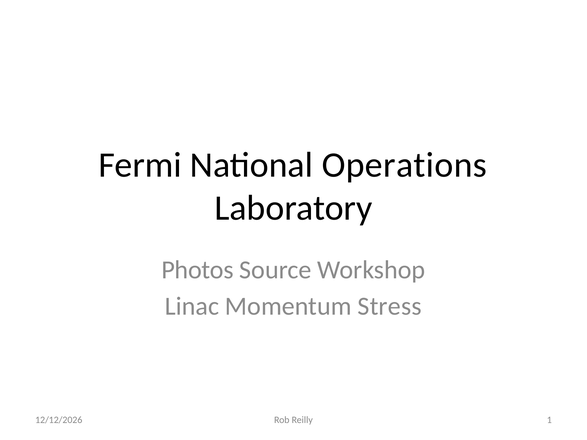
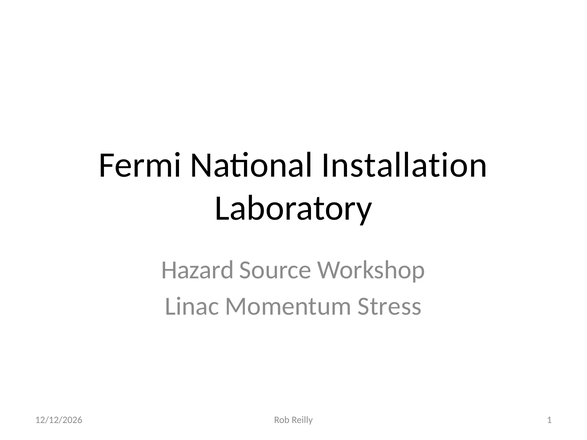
Operations: Operations -> Installation
Photos: Photos -> Hazard
